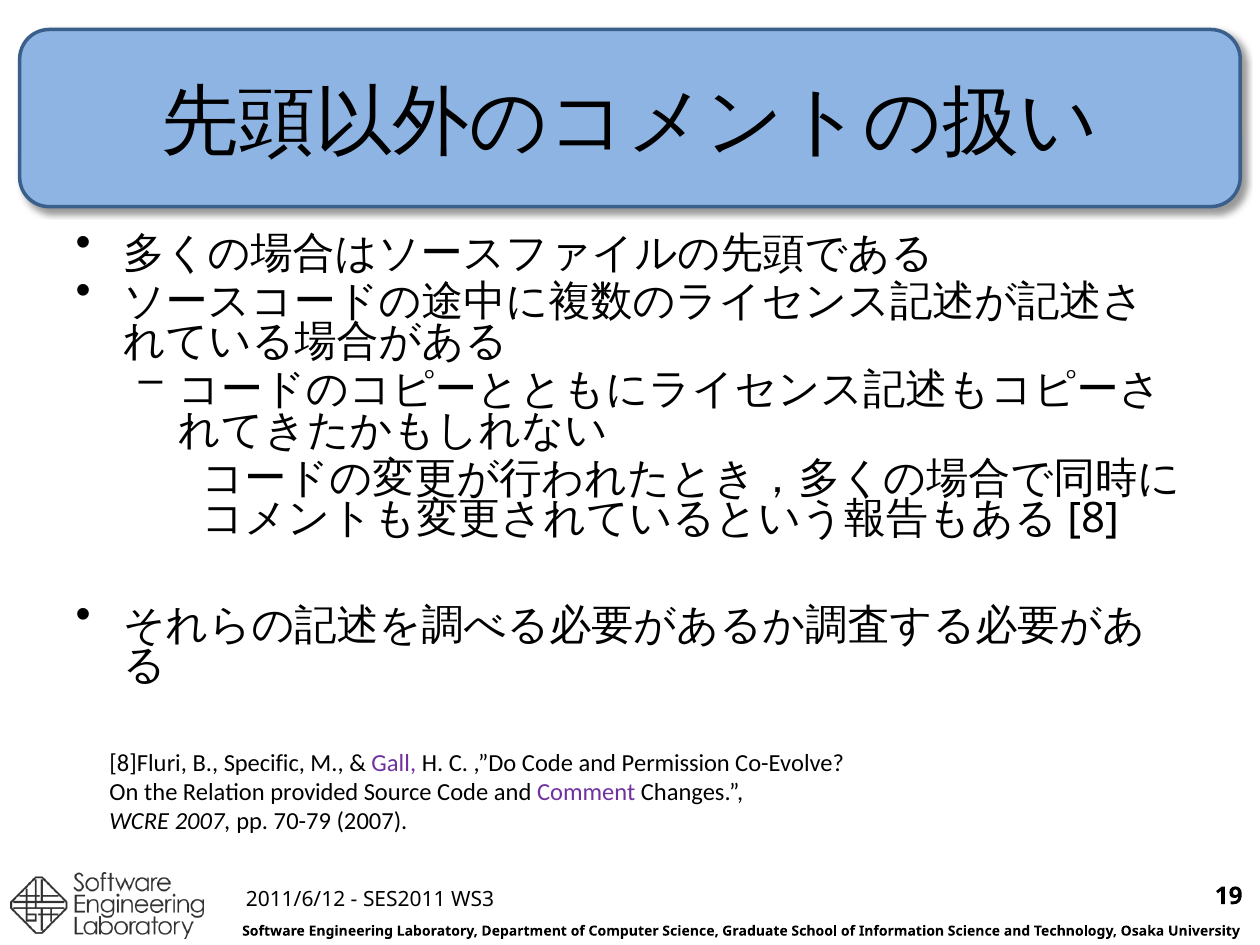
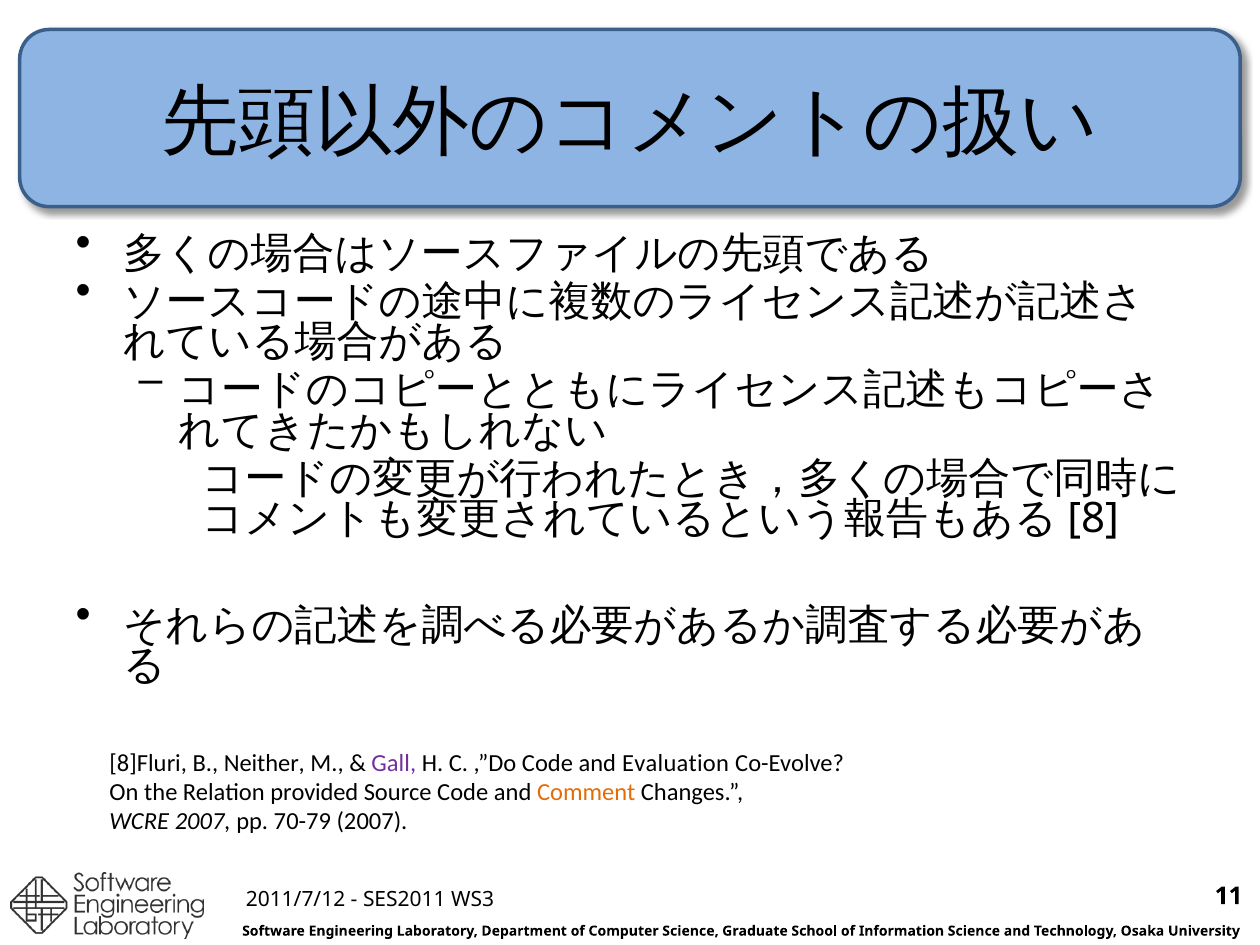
Specific: Specific -> Neither
Permission: Permission -> Evaluation
Comment colour: purple -> orange
2011/6/12: 2011/6/12 -> 2011/7/12
19: 19 -> 11
